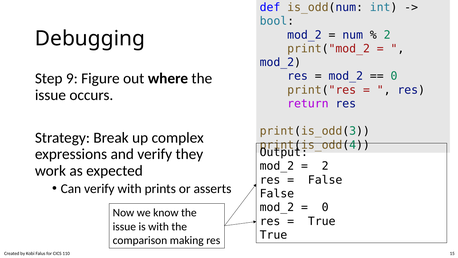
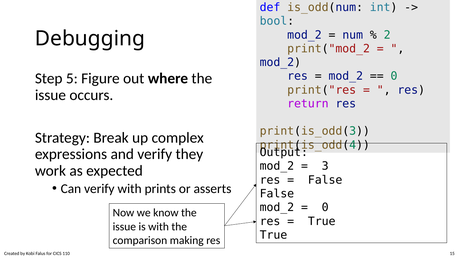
9: 9 -> 5
2 at (325, 166): 2 -> 3
